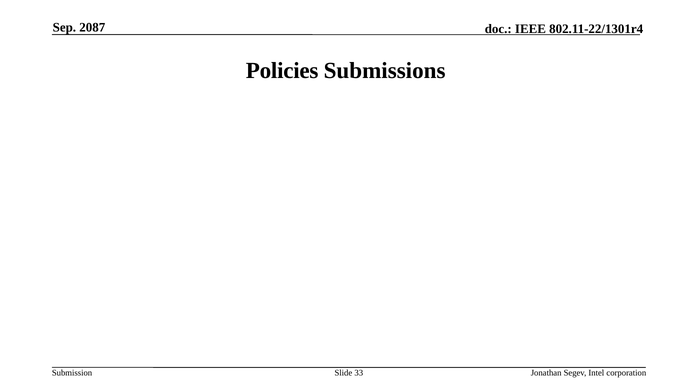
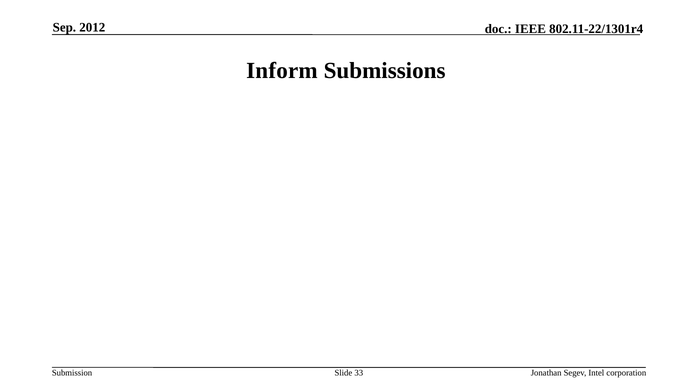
2087: 2087 -> 2012
Policies: Policies -> Inform
